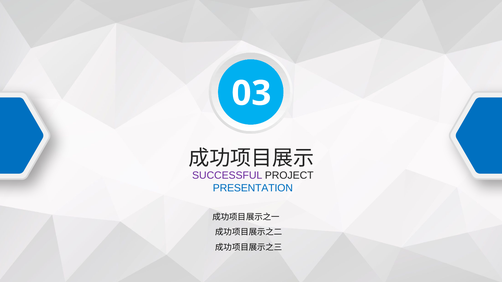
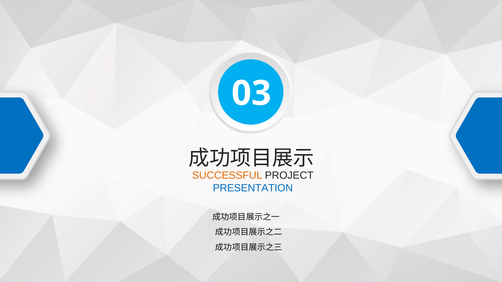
SUCCESSFUL colour: purple -> orange
